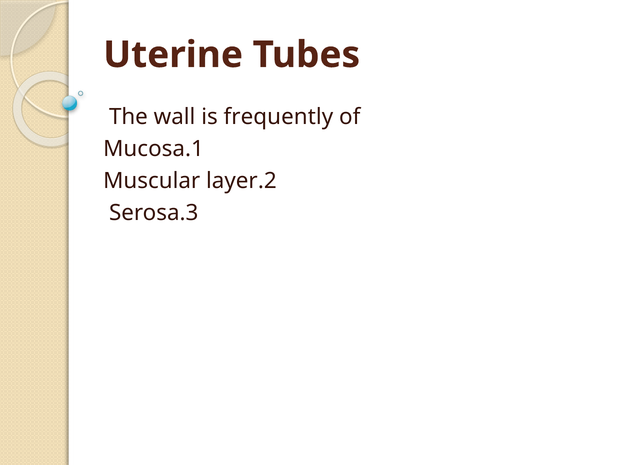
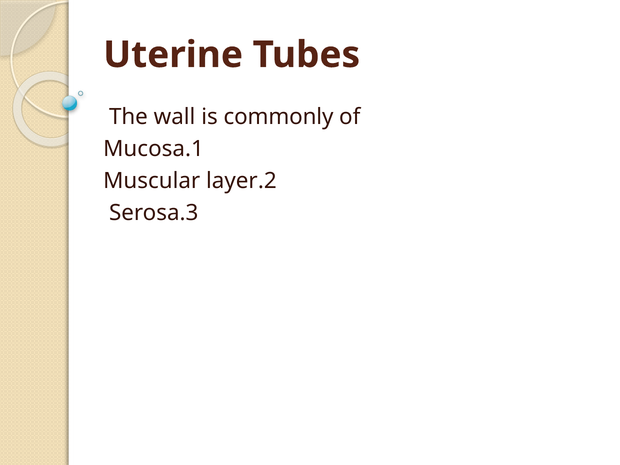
frequently: frequently -> commonly
